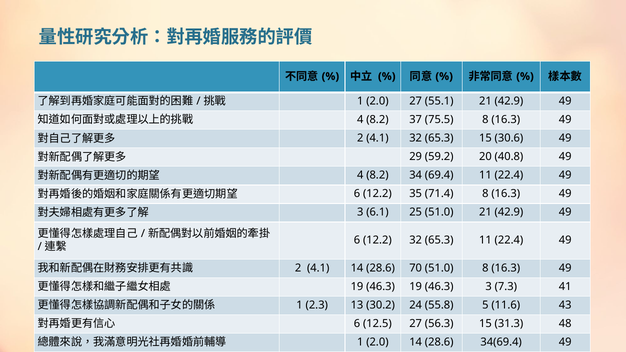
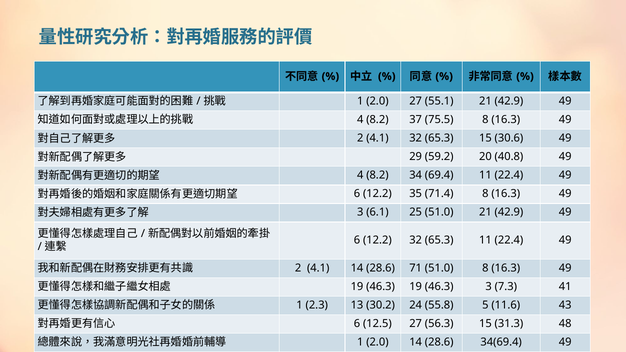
70: 70 -> 71
